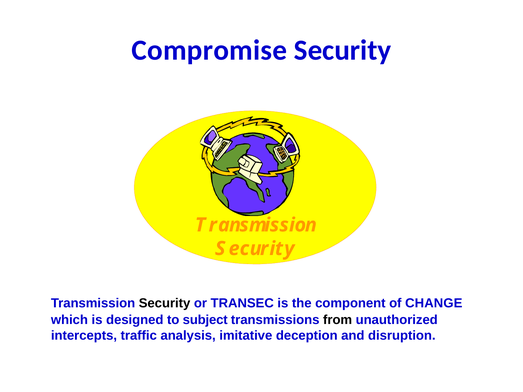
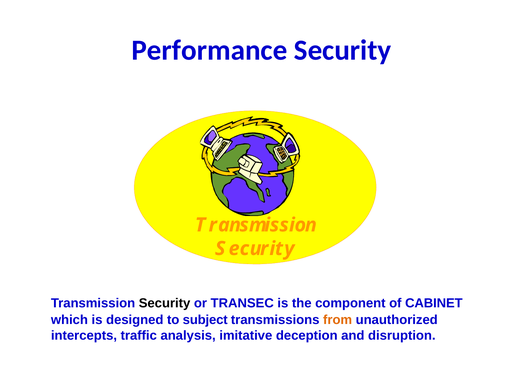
Compromise: Compromise -> Performance
CHANGE: CHANGE -> CABINET
from colour: black -> orange
